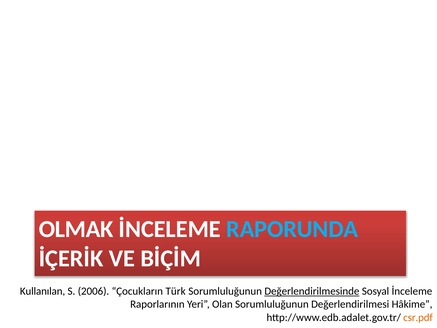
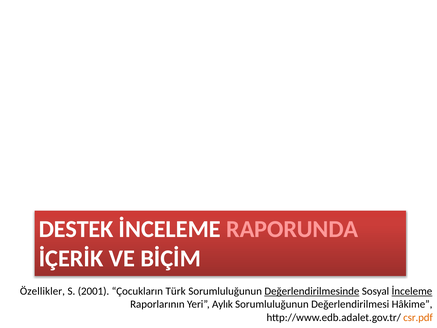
OLMAK: OLMAK -> DESTEK
RAPORUNDA colour: light blue -> pink
Kullanılan: Kullanılan -> Özellikler
2006: 2006 -> 2001
İnceleme at (412, 291) underline: none -> present
Olan: Olan -> Aylık
